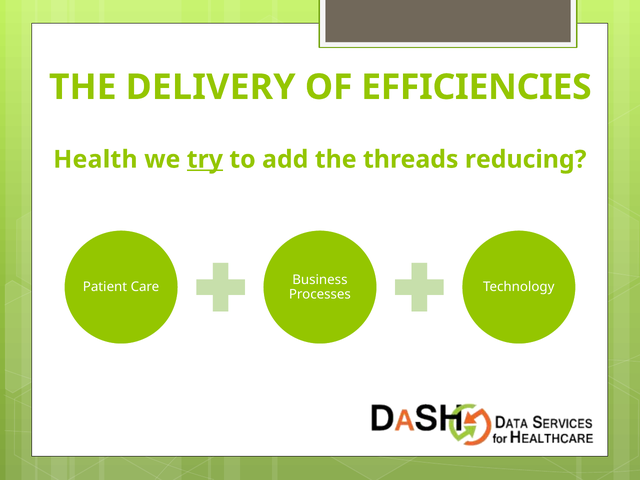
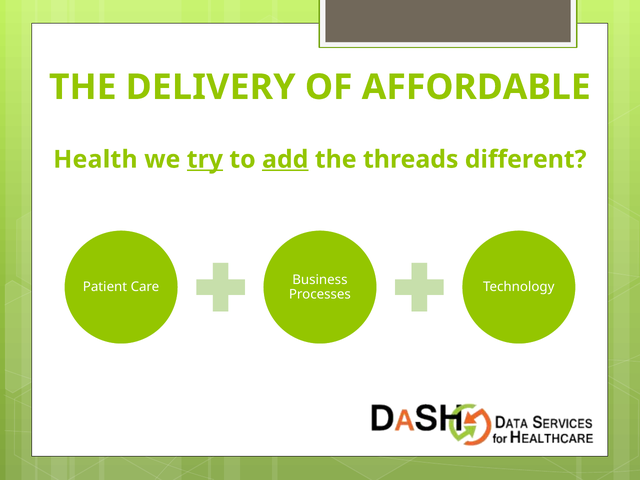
EFFICIENCIES: EFFICIENCIES -> AFFORDABLE
add underline: none -> present
reducing: reducing -> different
